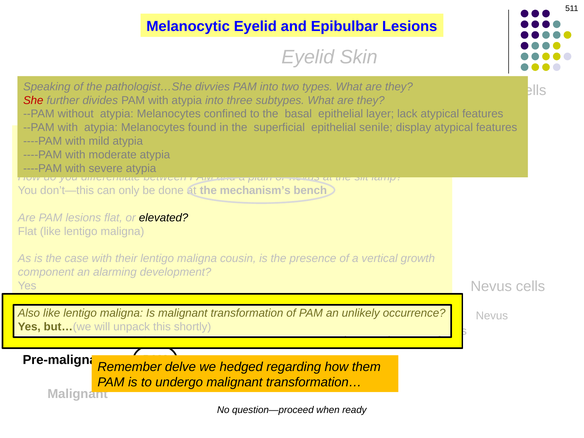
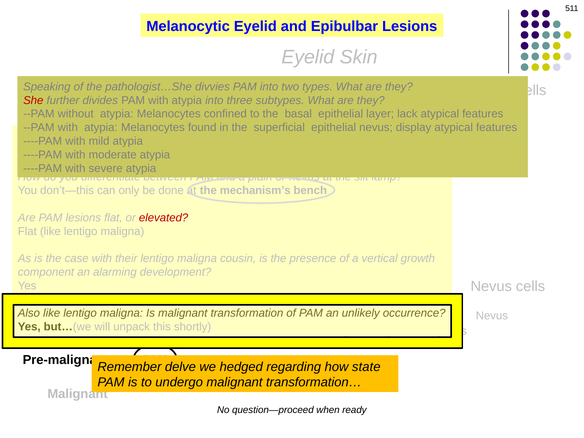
senile at (376, 128): senile -> nevus
elevated colour: black -> red
them: them -> state
